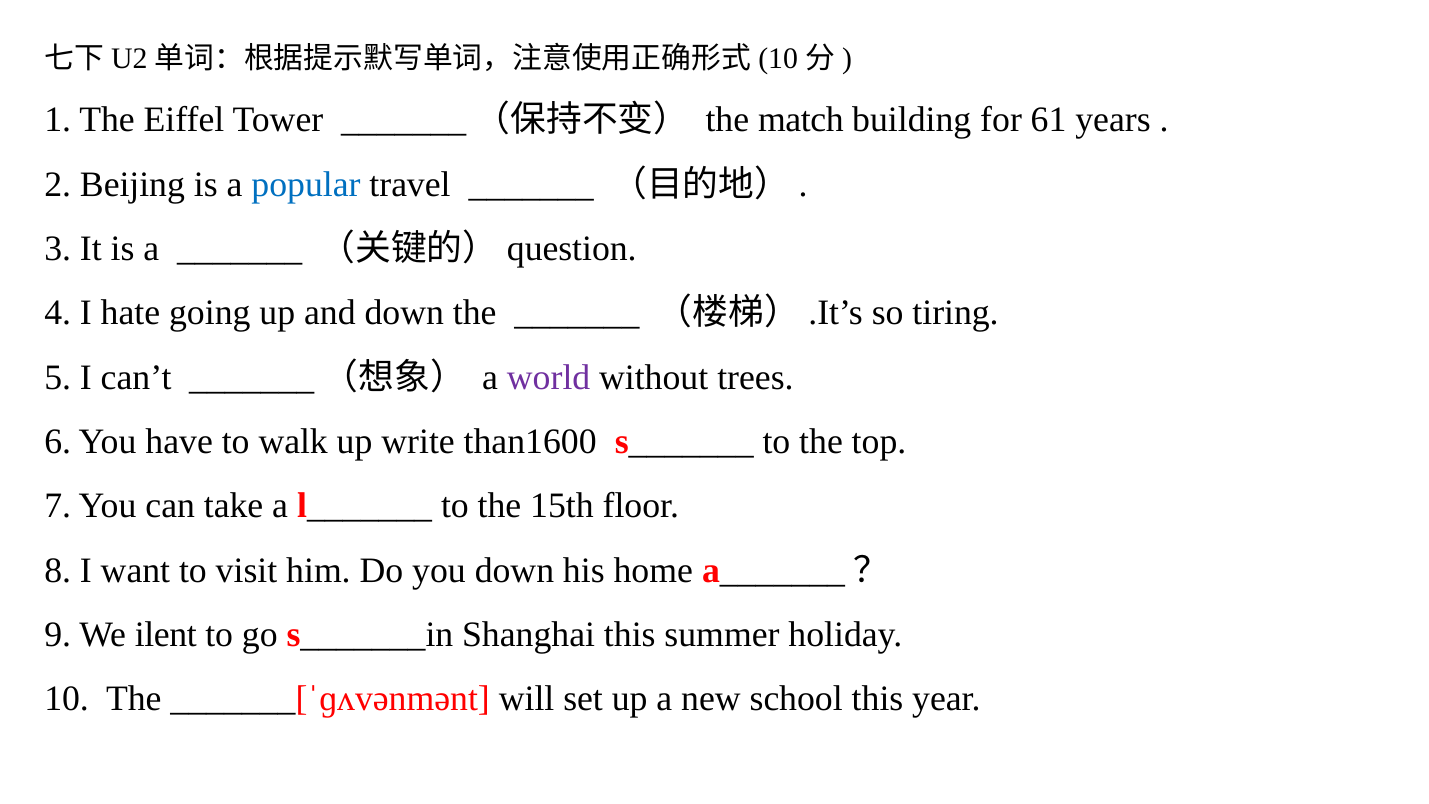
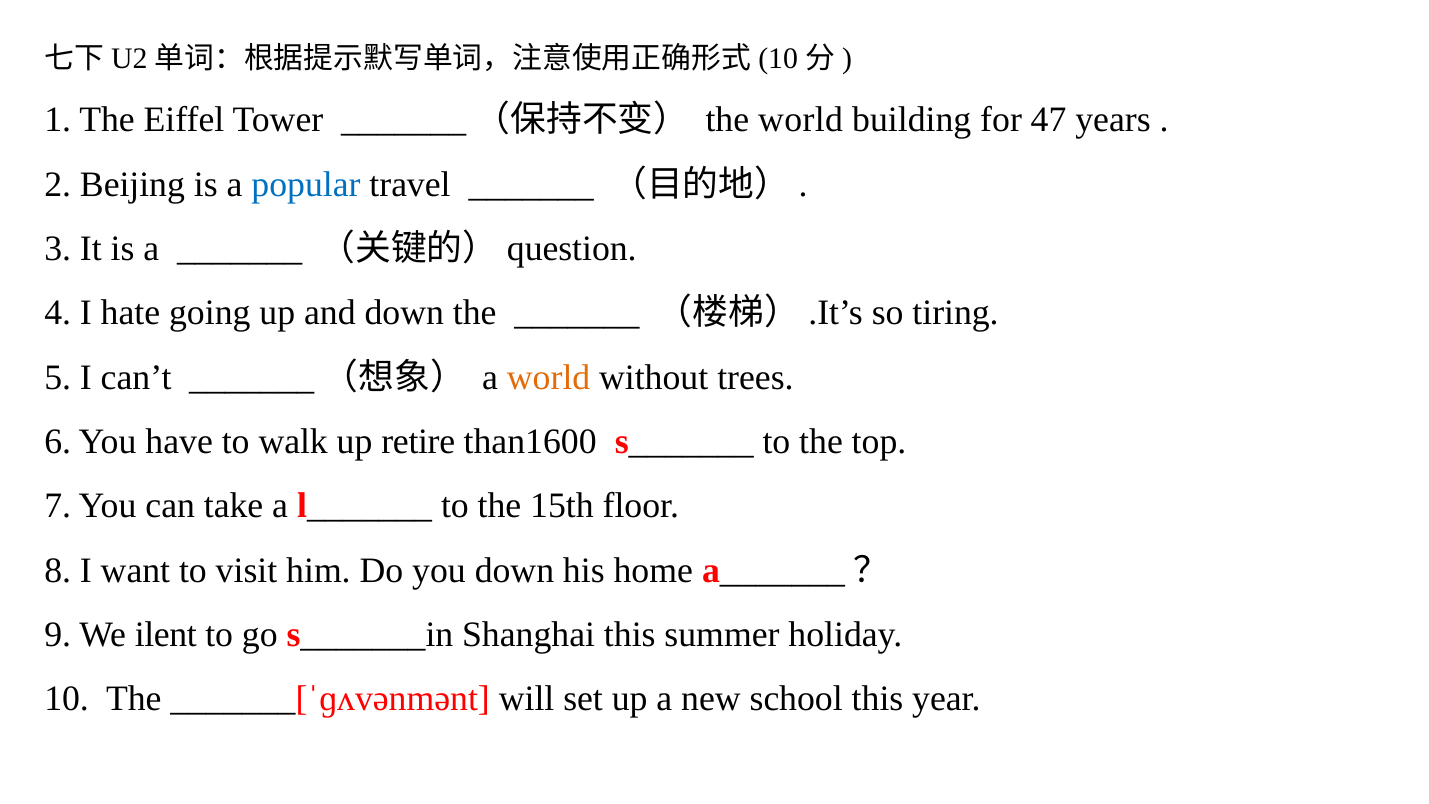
the match: match -> world
61: 61 -> 47
world at (549, 377) colour: purple -> orange
write: write -> retire
